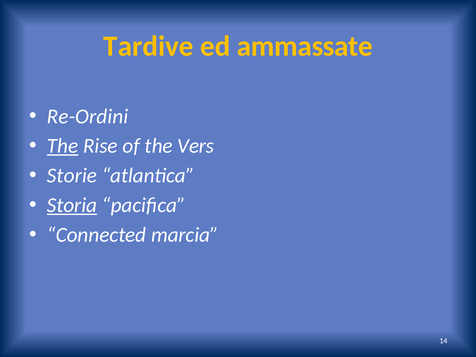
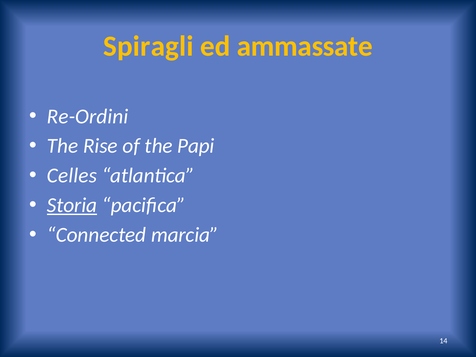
Tardive: Tardive -> Spiragli
The at (63, 146) underline: present -> none
Vers: Vers -> Papi
Storie: Storie -> Celles
